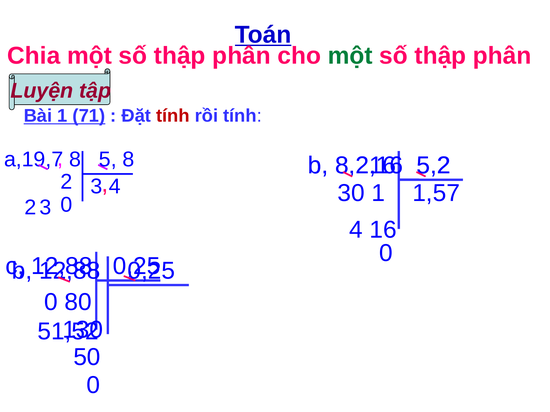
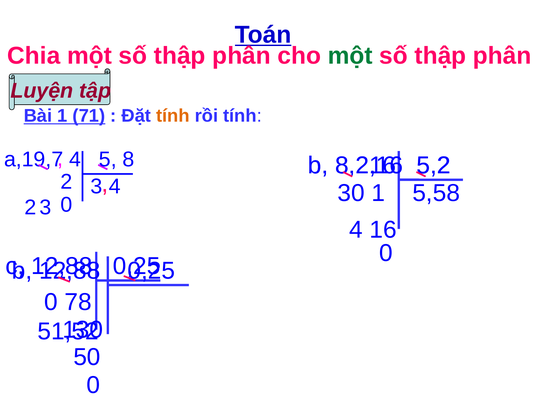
tính at (173, 116) colour: red -> orange
8 at (75, 160): 8 -> 4
1,57: 1,57 -> 5,58
80: 80 -> 78
